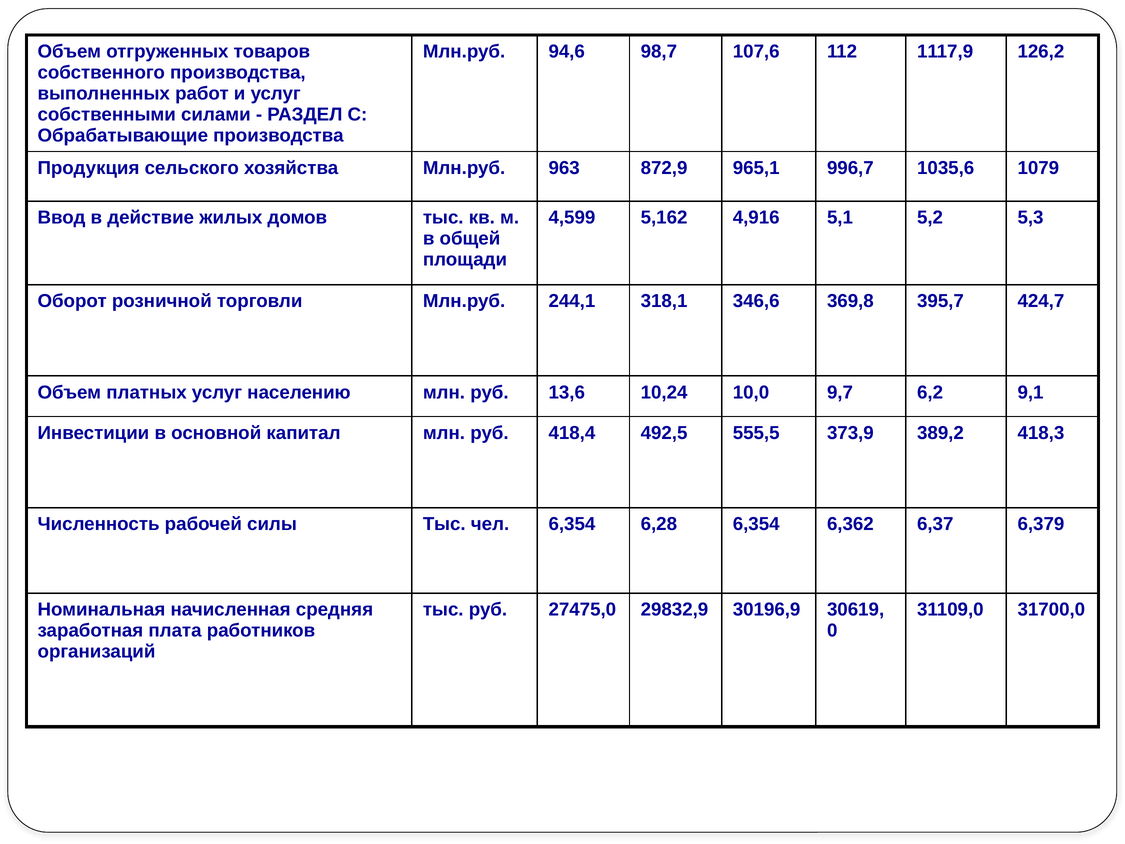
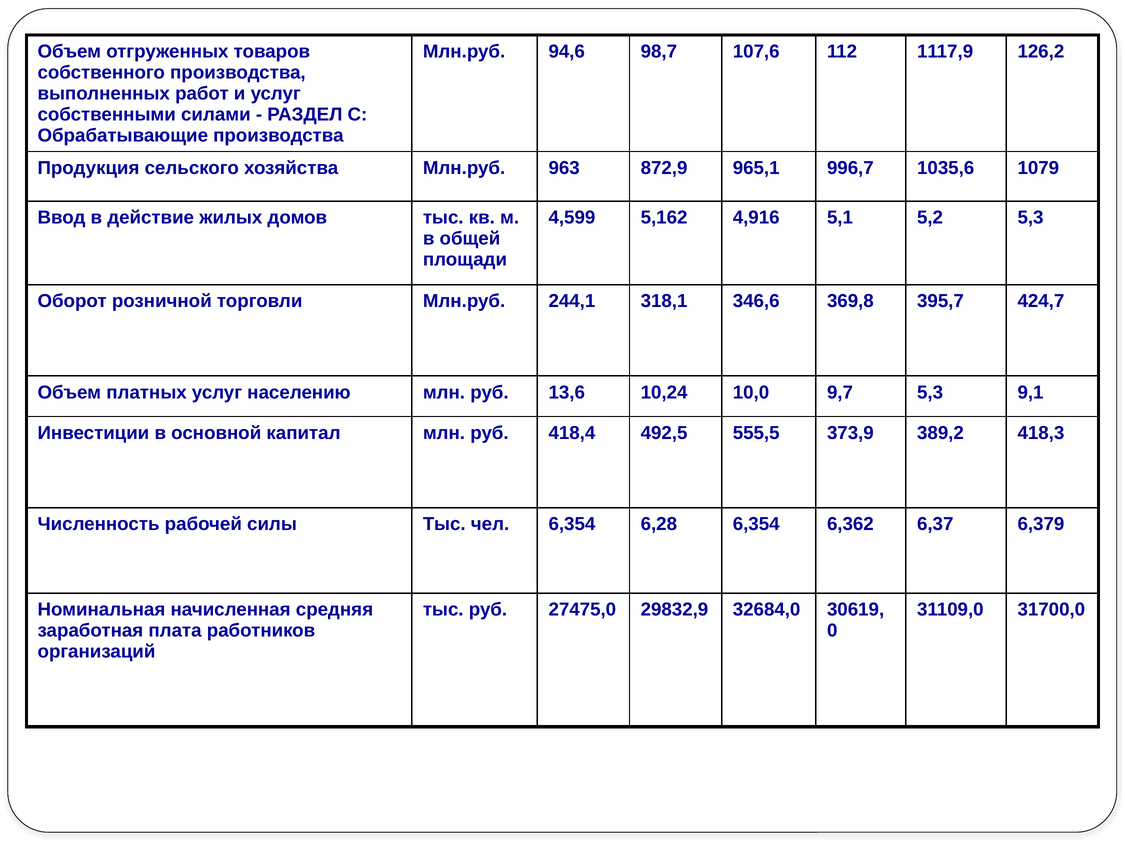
9,7 6,2: 6,2 -> 5,3
30196,9: 30196,9 -> 32684,0
